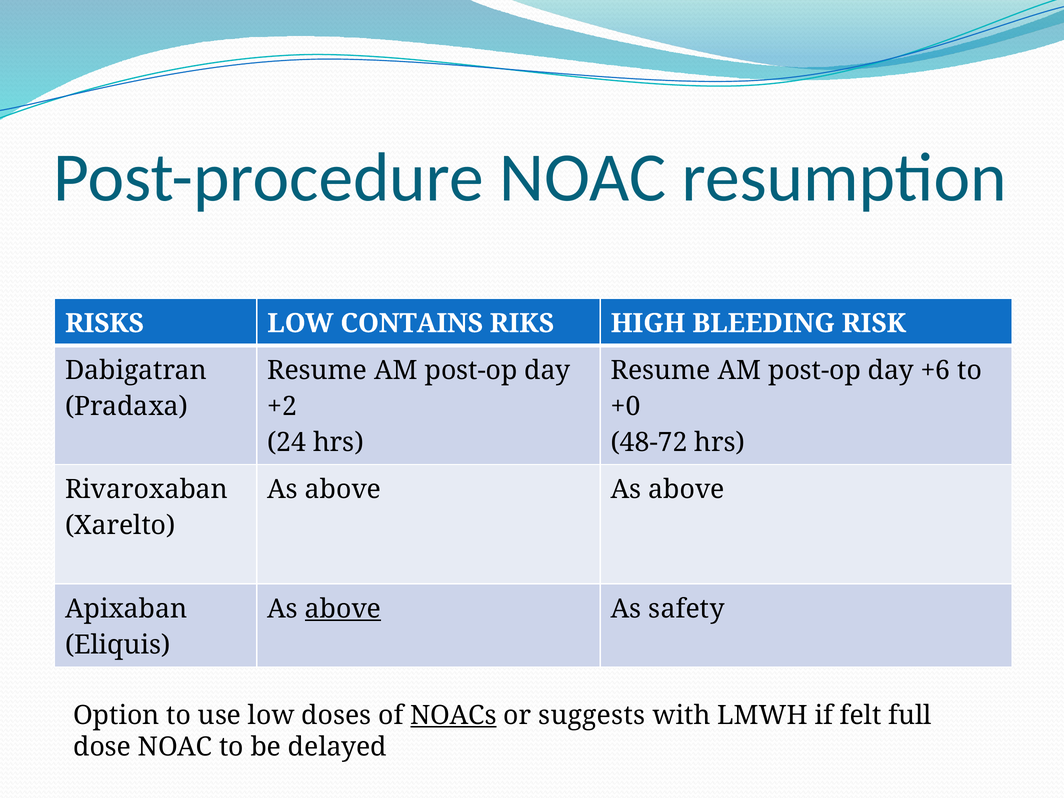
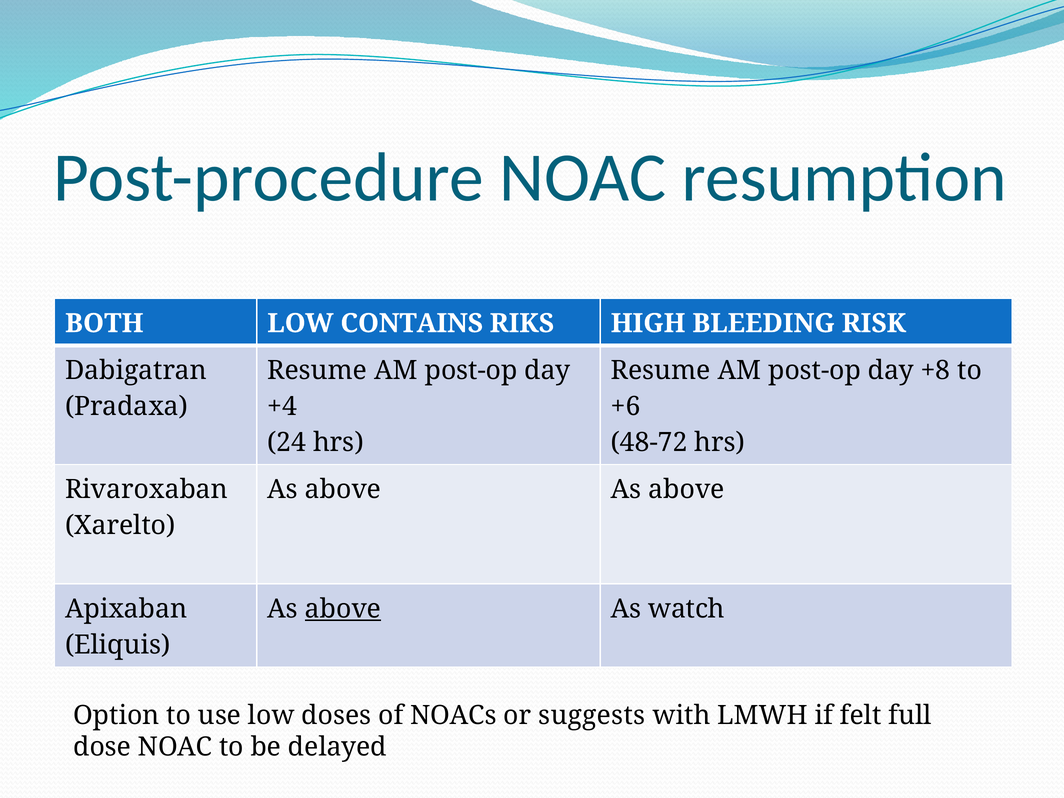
RISKS: RISKS -> BOTH
+6: +6 -> +8
+2: +2 -> +4
+0: +0 -> +6
safety: safety -> watch
NOACs underline: present -> none
